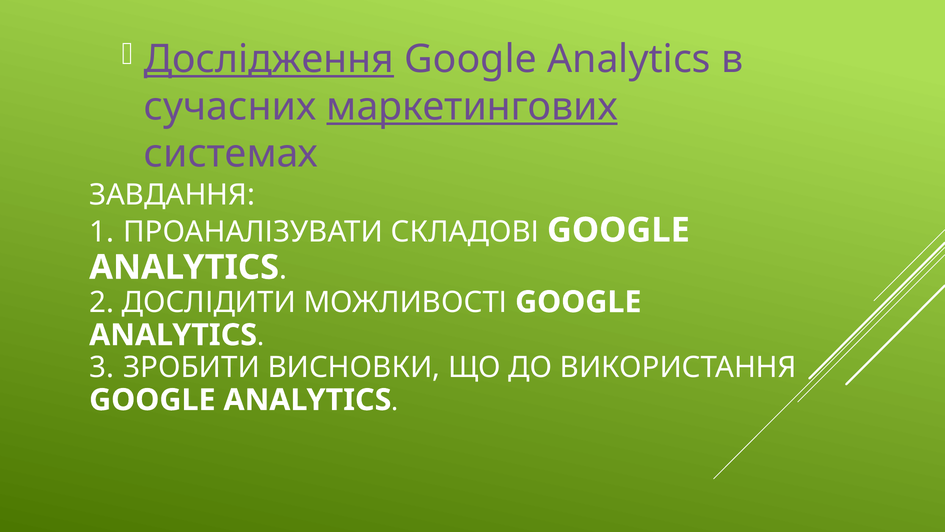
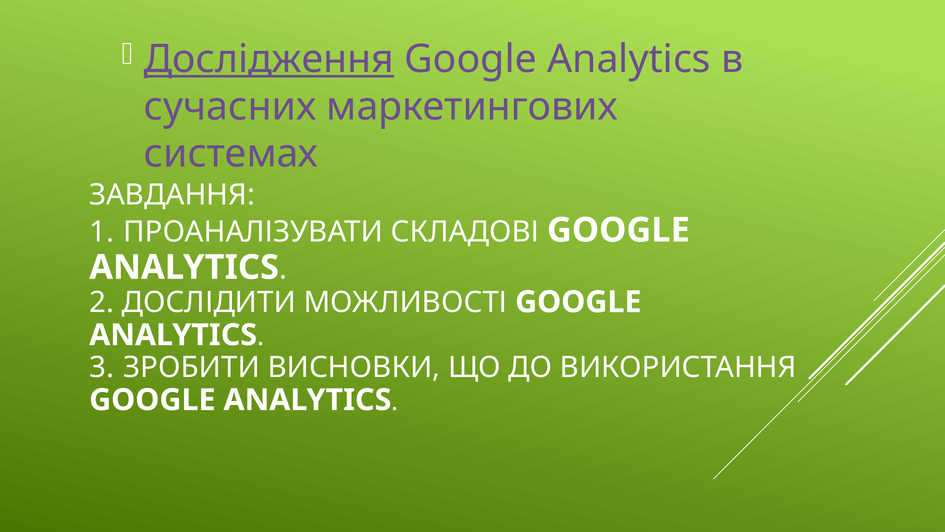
маркетингових underline: present -> none
